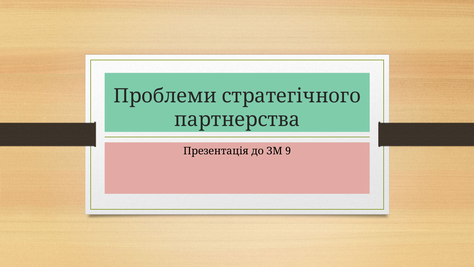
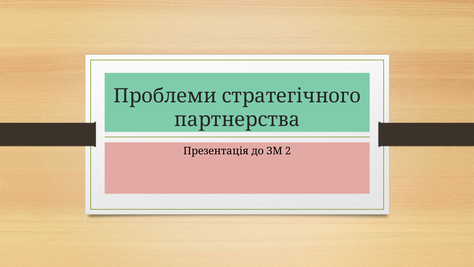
9: 9 -> 2
